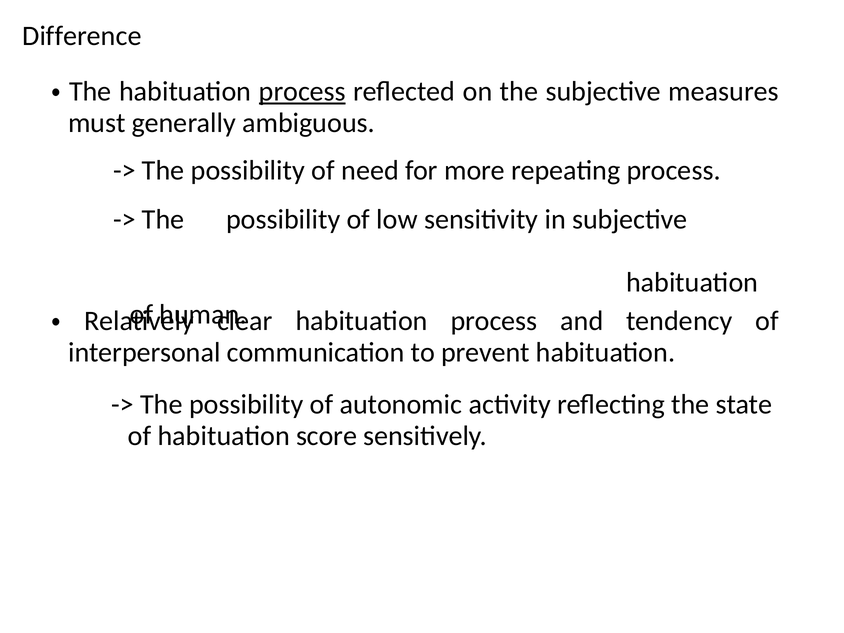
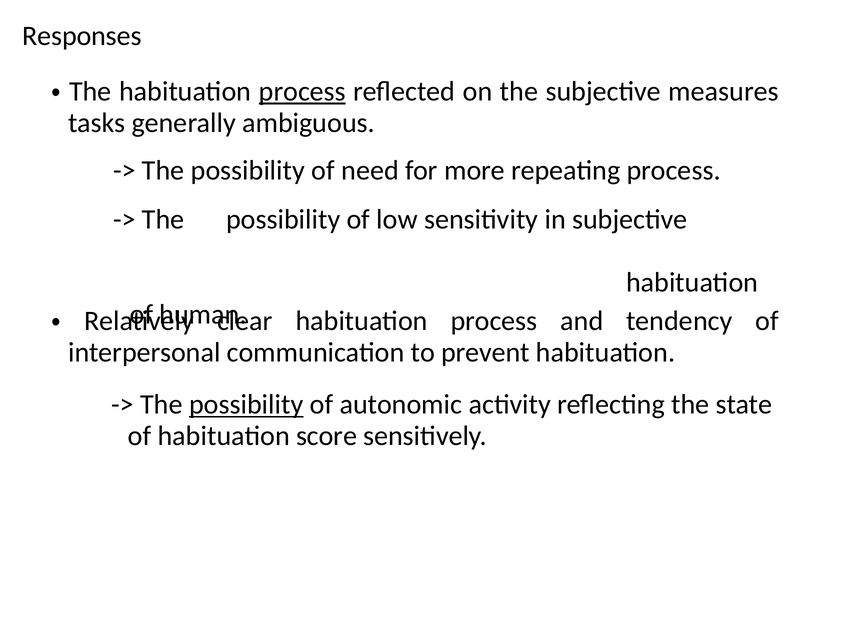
Difference: Difference -> Responses
must: must -> tasks
possibility at (246, 405) underline: none -> present
